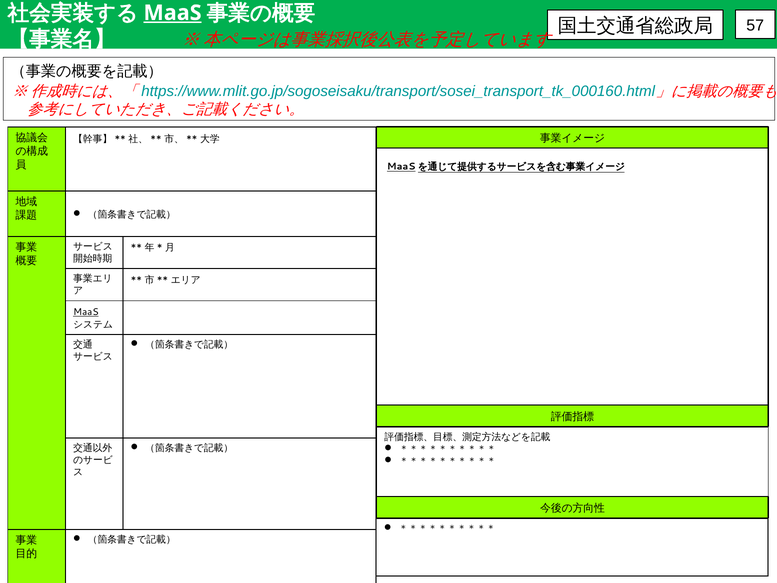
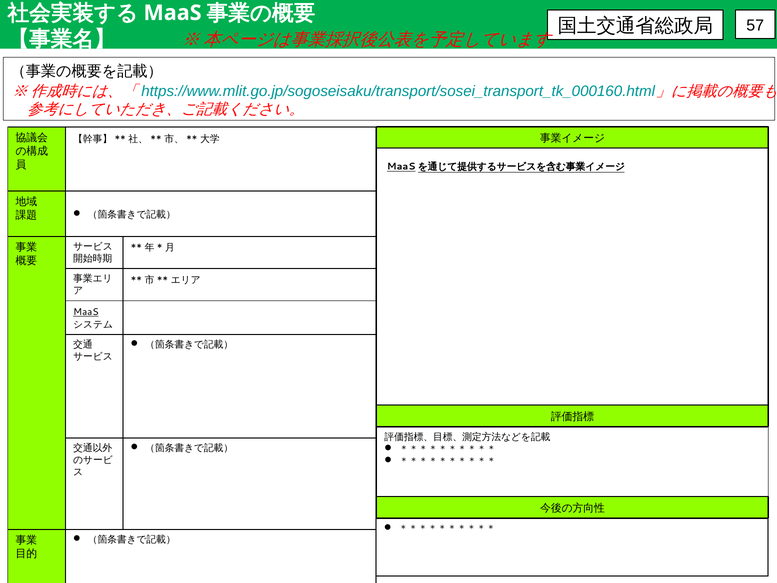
MaaS at (173, 13) underline: present -> none
